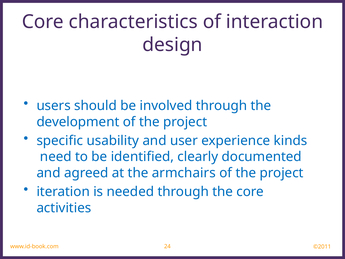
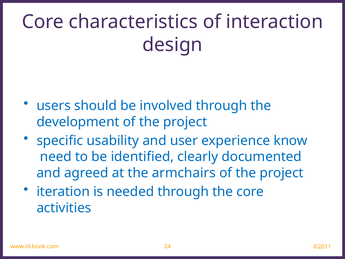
kinds: kinds -> know
